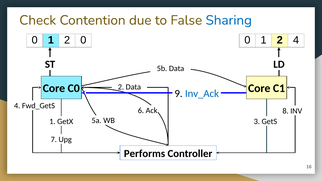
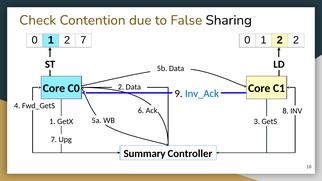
Sharing colour: blue -> black
2 0: 0 -> 7
2 4: 4 -> 2
Performs: Performs -> Summary
